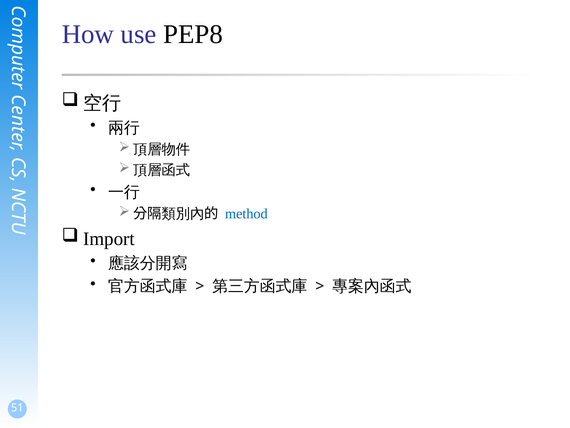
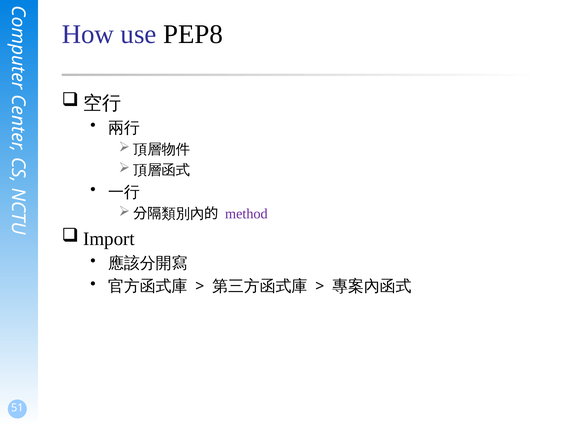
method colour: blue -> purple
